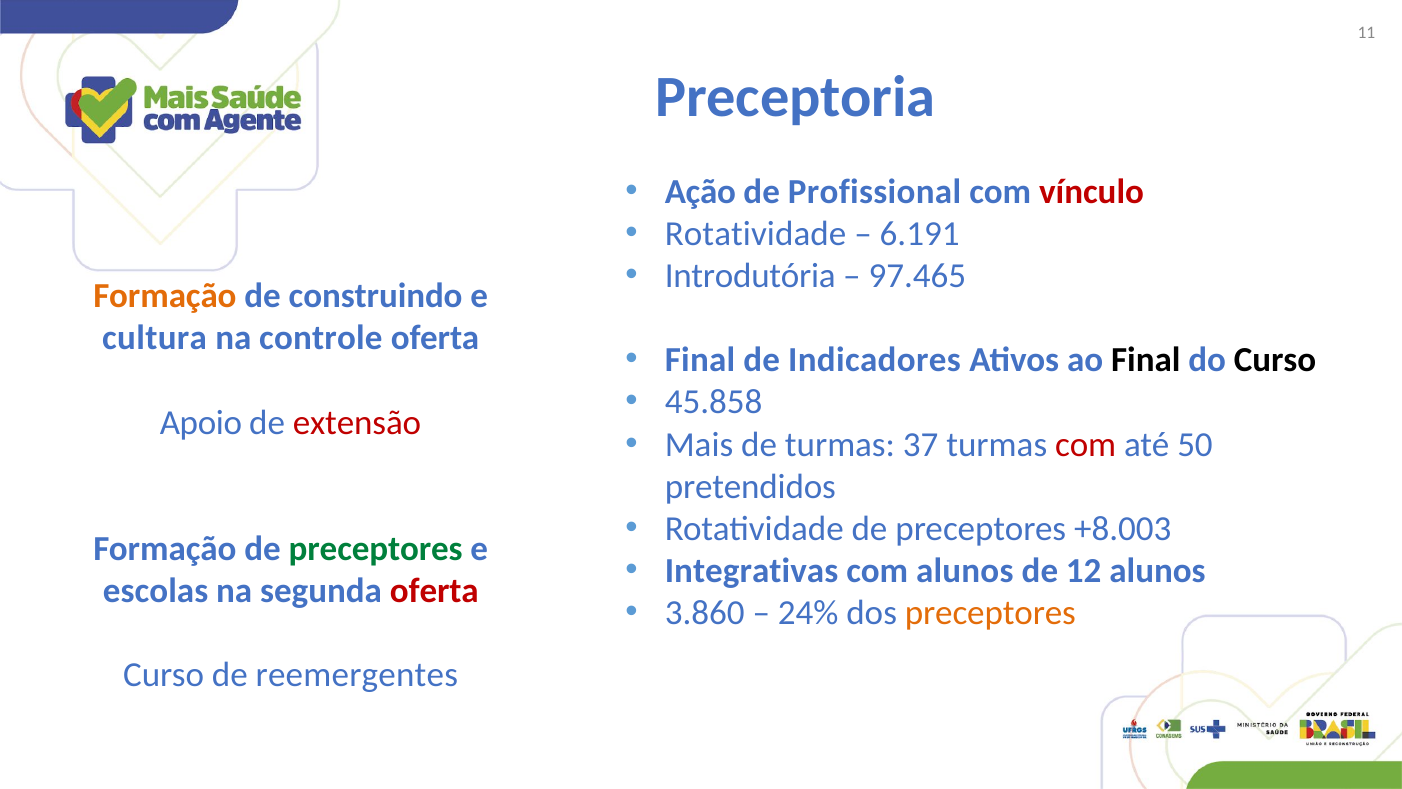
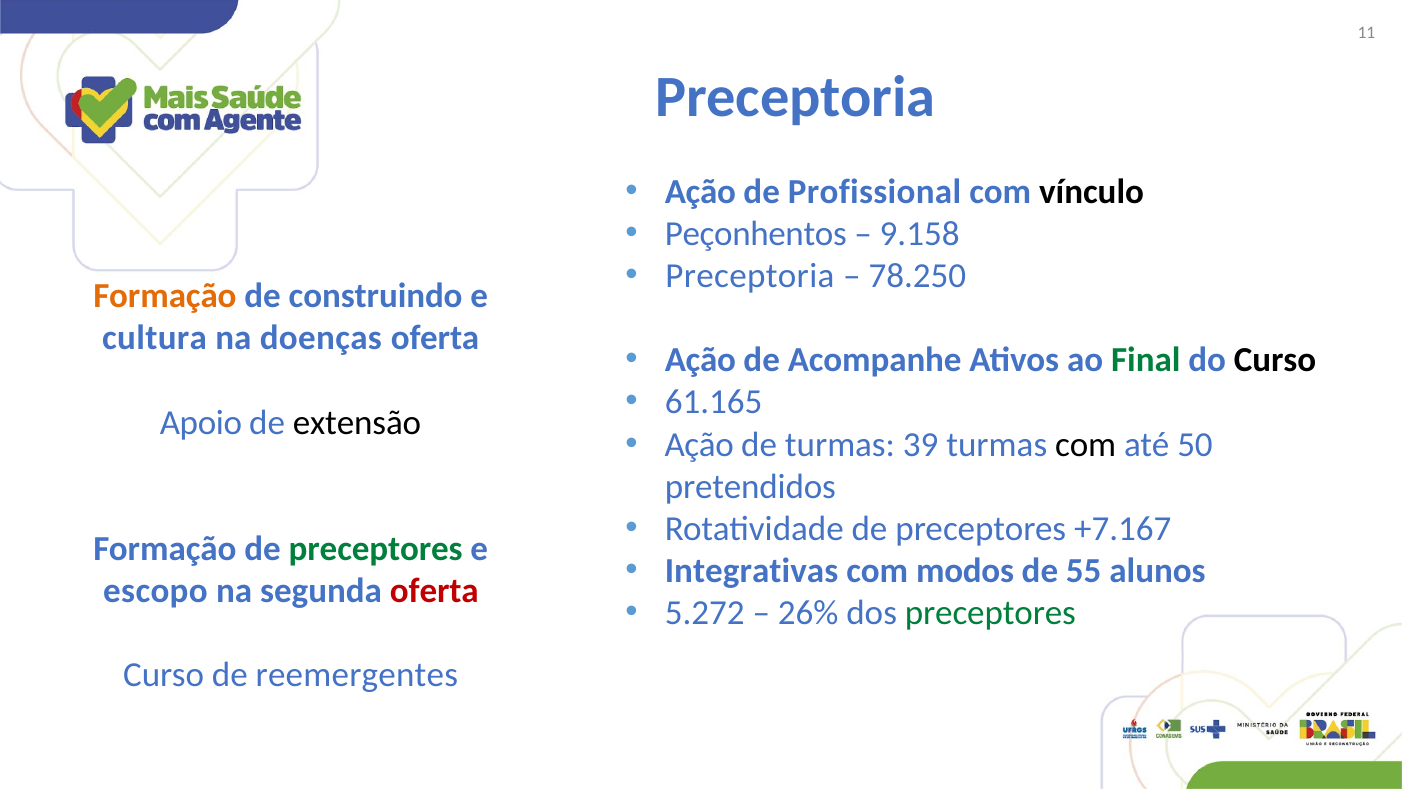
vínculo colour: red -> black
Rotatividade at (756, 234): Rotatividade -> Peçonhentos
6.191: 6.191 -> 9.158
Introdutória at (750, 276): Introdutória -> Preceptoria
97.465: 97.465 -> 78.250
controle: controle -> doenças
Final at (700, 360): Final -> Ação
Indicadores: Indicadores -> Acompanhe
Final at (1146, 360) colour: black -> green
45.858: 45.858 -> 61.165
extensão colour: red -> black
Mais at (699, 444): Mais -> Ação
37: 37 -> 39
com at (1086, 444) colour: red -> black
+8.003: +8.003 -> +7.167
com alunos: alunos -> modos
12: 12 -> 55
escolas: escolas -> escopo
3.860: 3.860 -> 5.272
24%: 24% -> 26%
preceptores at (990, 612) colour: orange -> green
